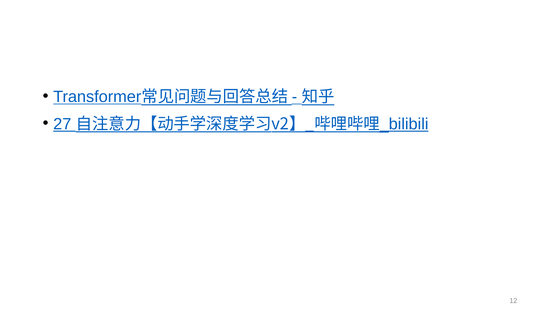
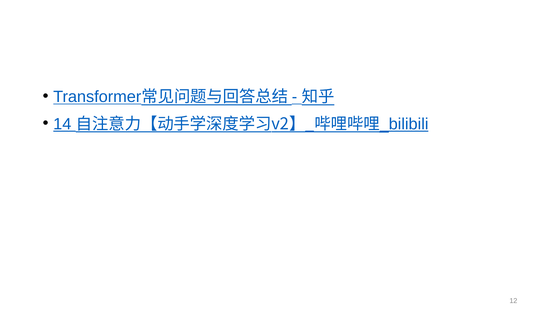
27: 27 -> 14
